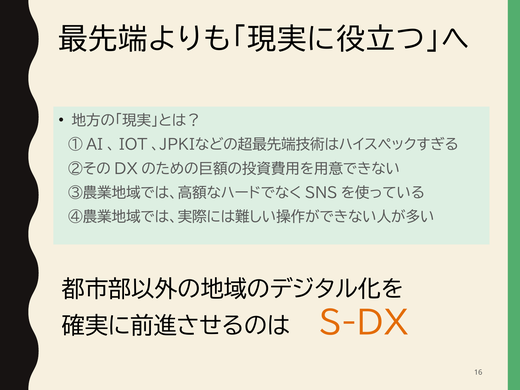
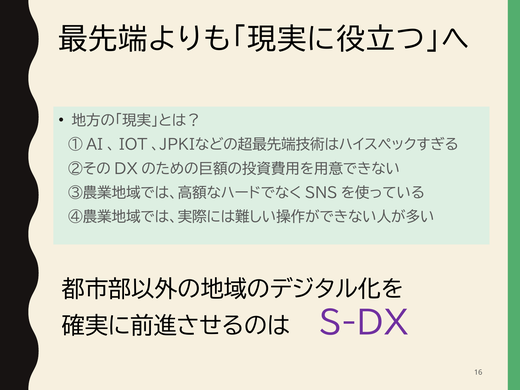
S-DX colour: orange -> purple
